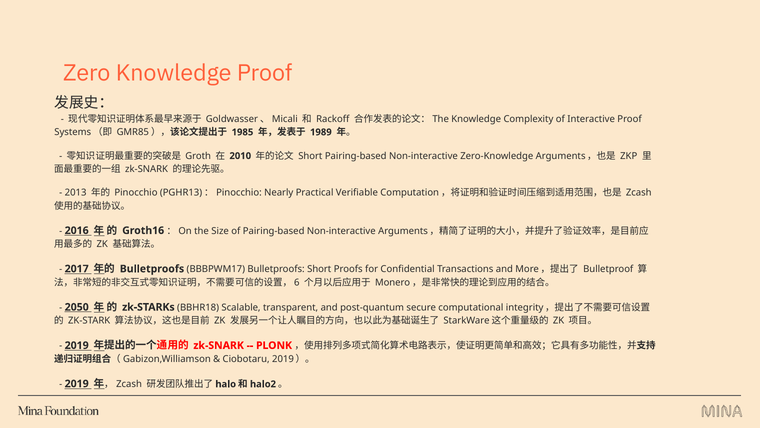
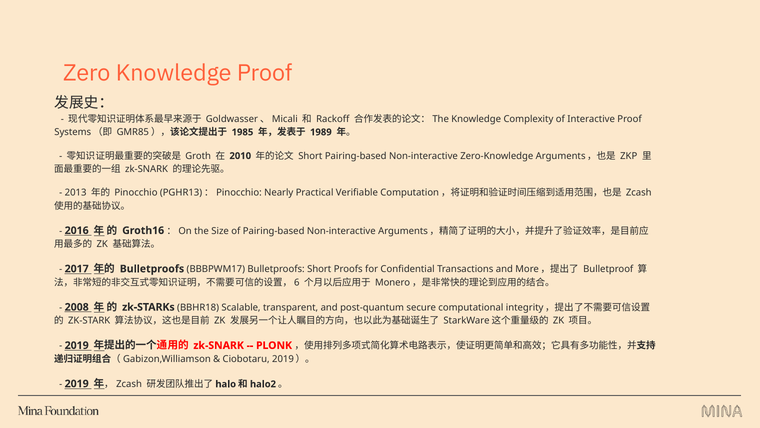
2050: 2050 -> 2008
